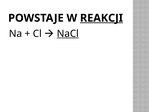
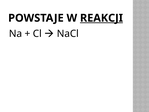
NaCl underline: present -> none
